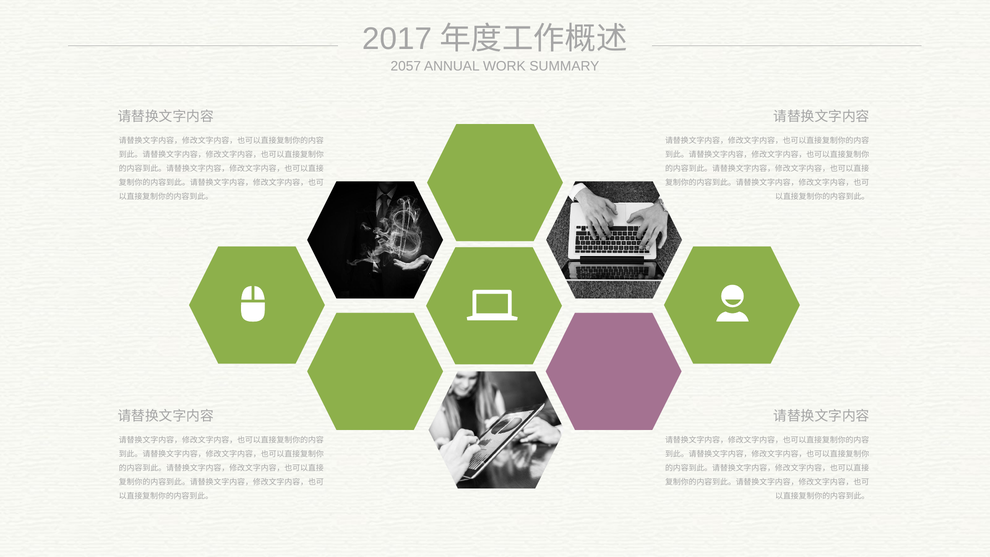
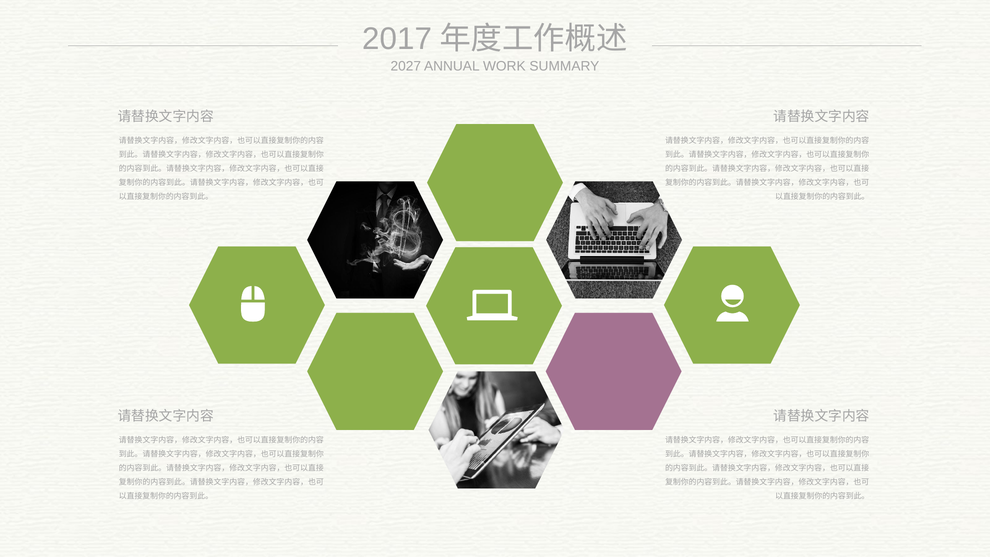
2057: 2057 -> 2027
